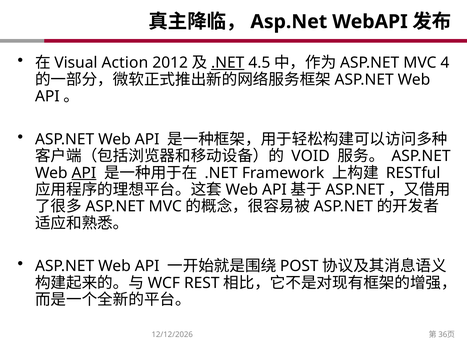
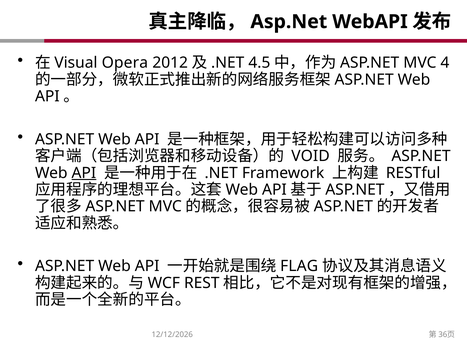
Action: Action -> Opera
.NET at (228, 63) underline: present -> none
POST: POST -> FLAG
